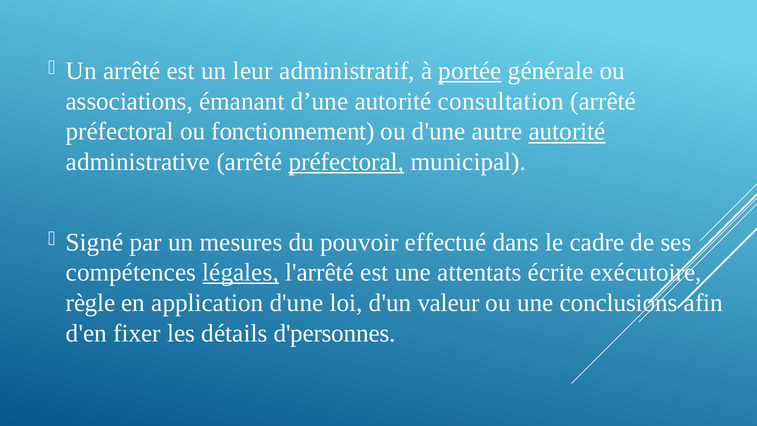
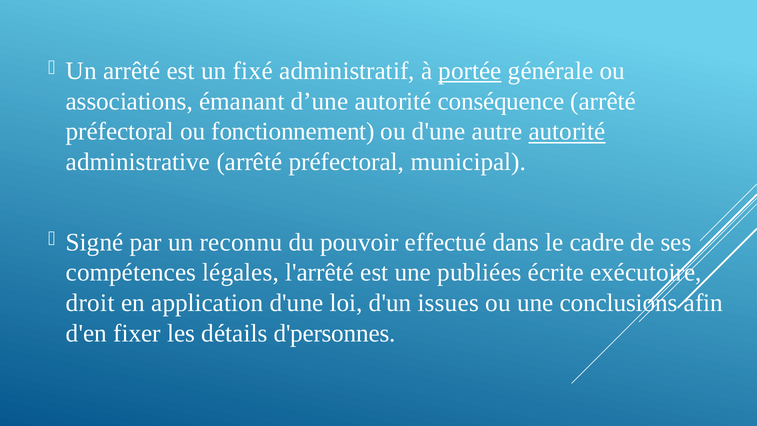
leur: leur -> fixé
consultation: consultation -> conséquence
préfectoral at (346, 162) underline: present -> none
mesures: mesures -> reconnu
légales underline: present -> none
attentats: attentats -> publiées
règle: règle -> droit
valeur: valeur -> issues
